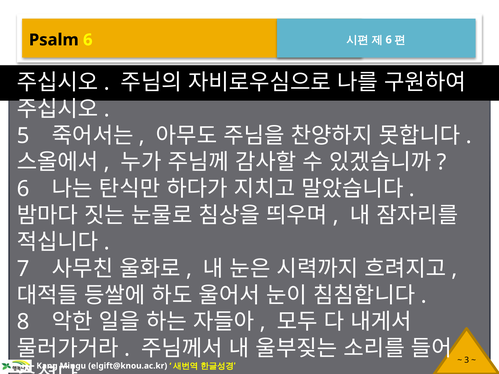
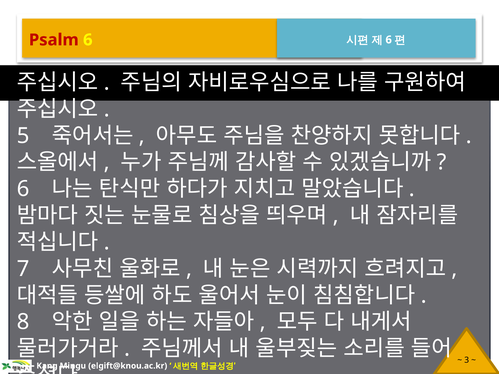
Psalm colour: black -> red
